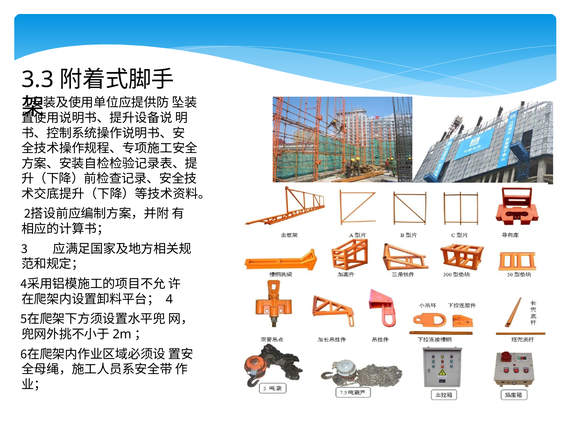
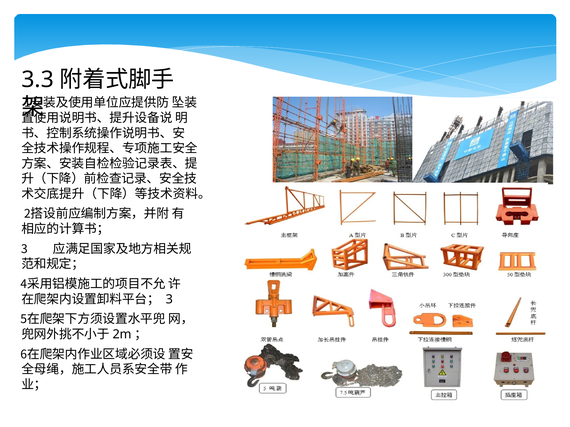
4 at (169, 300): 4 -> 3
